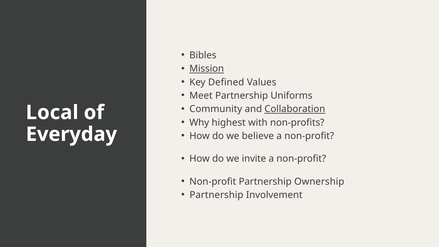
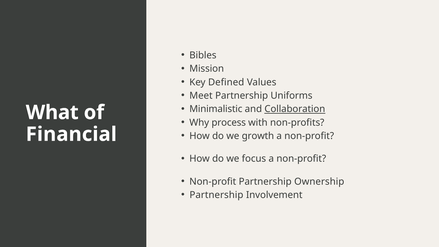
Mission underline: present -> none
Community: Community -> Minimalistic
Local: Local -> What
highest: highest -> process
Everyday: Everyday -> Financial
believe: believe -> growth
invite: invite -> focus
